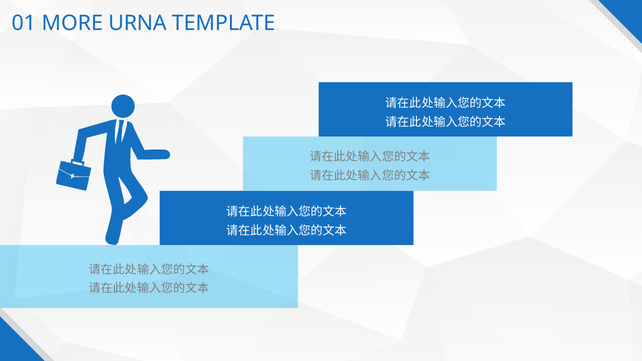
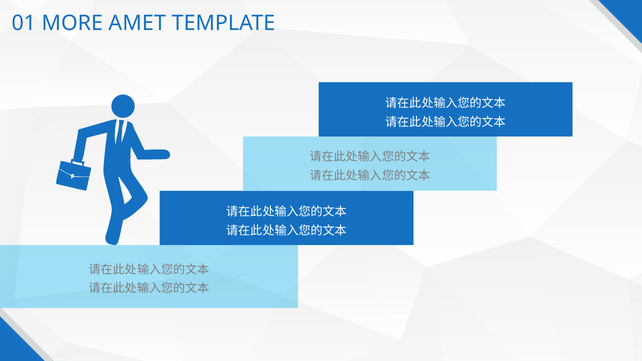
URNA: URNA -> AMET
